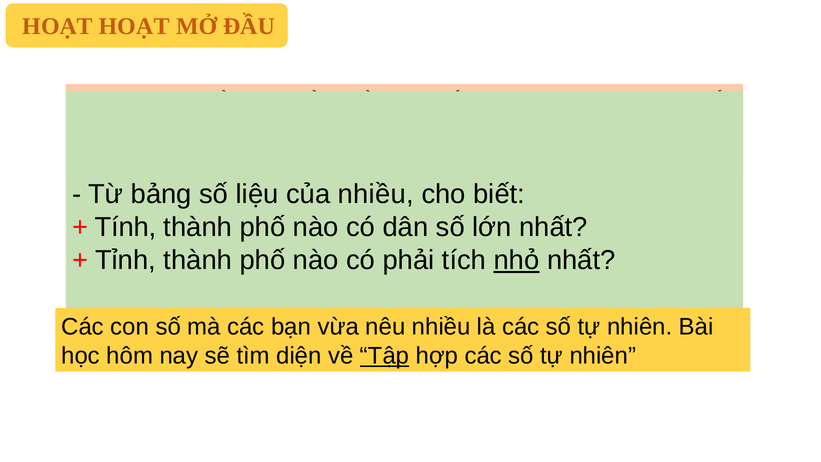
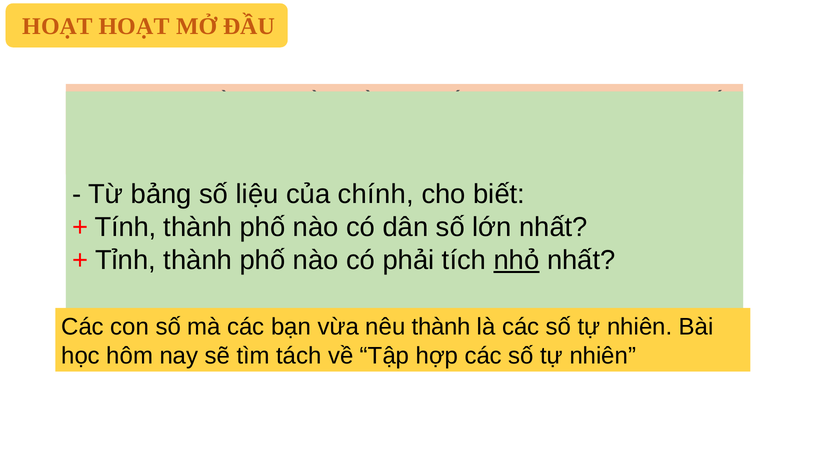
của nhiều: nhiều -> chính
nêu nhiều: nhiều -> thành
tìm diện: diện -> tách
Tập underline: present -> none
